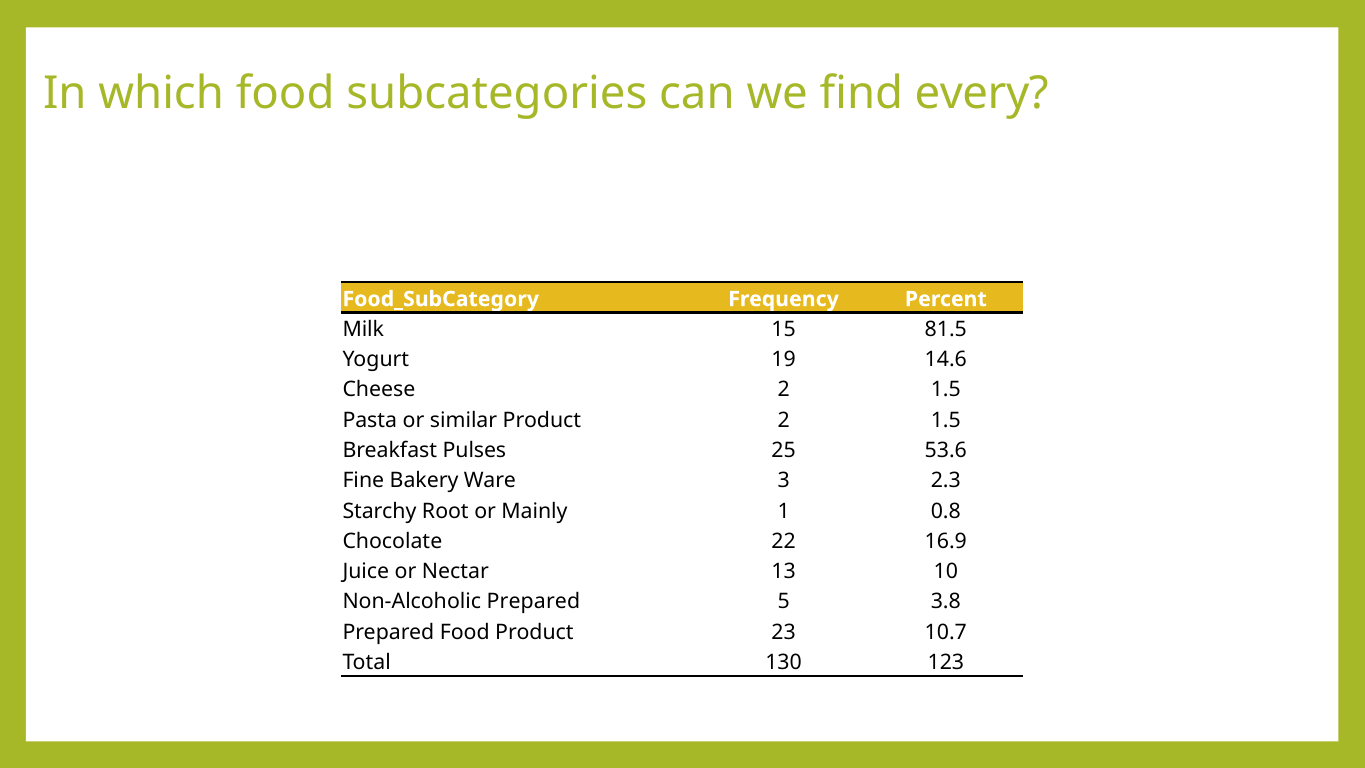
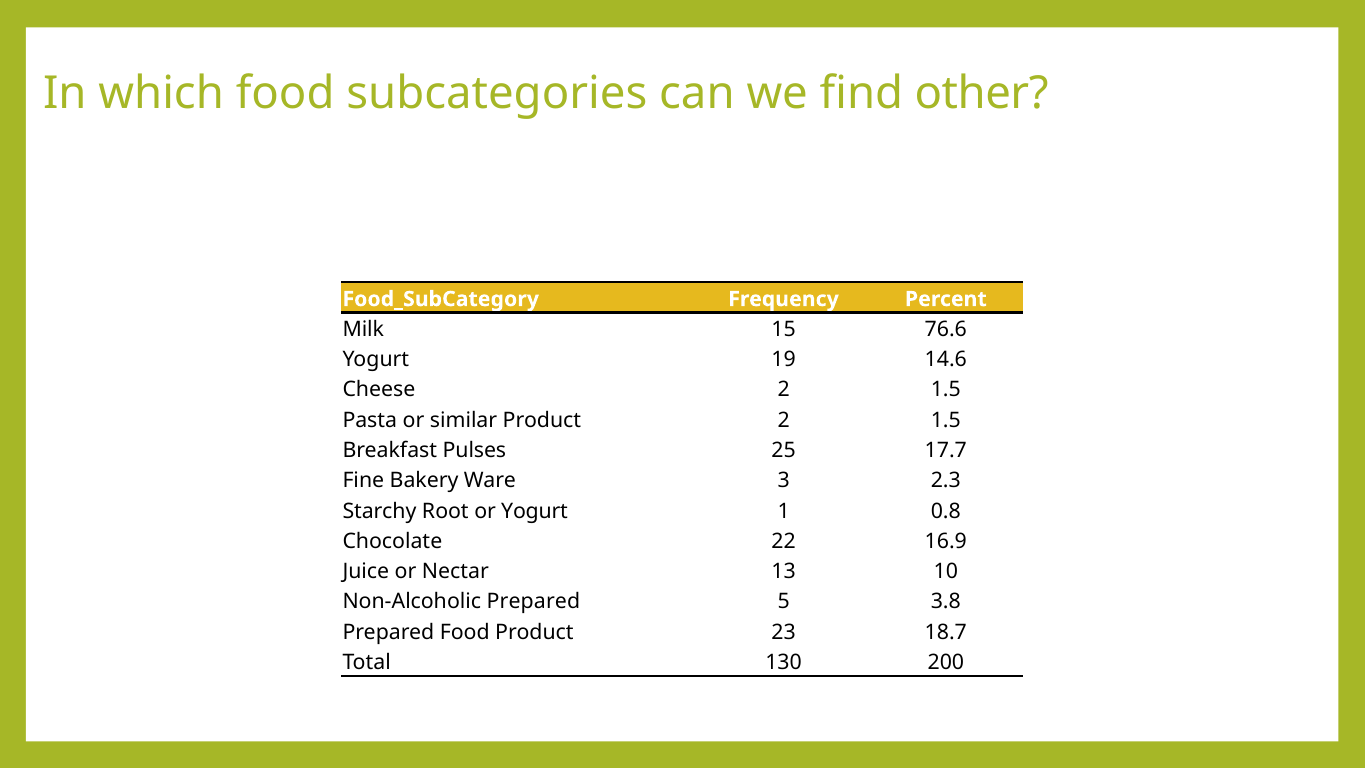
every: every -> other
81.5: 81.5 -> 76.6
53.6: 53.6 -> 17.7
or Mainly: Mainly -> Yogurt
10.7: 10.7 -> 18.7
123: 123 -> 200
